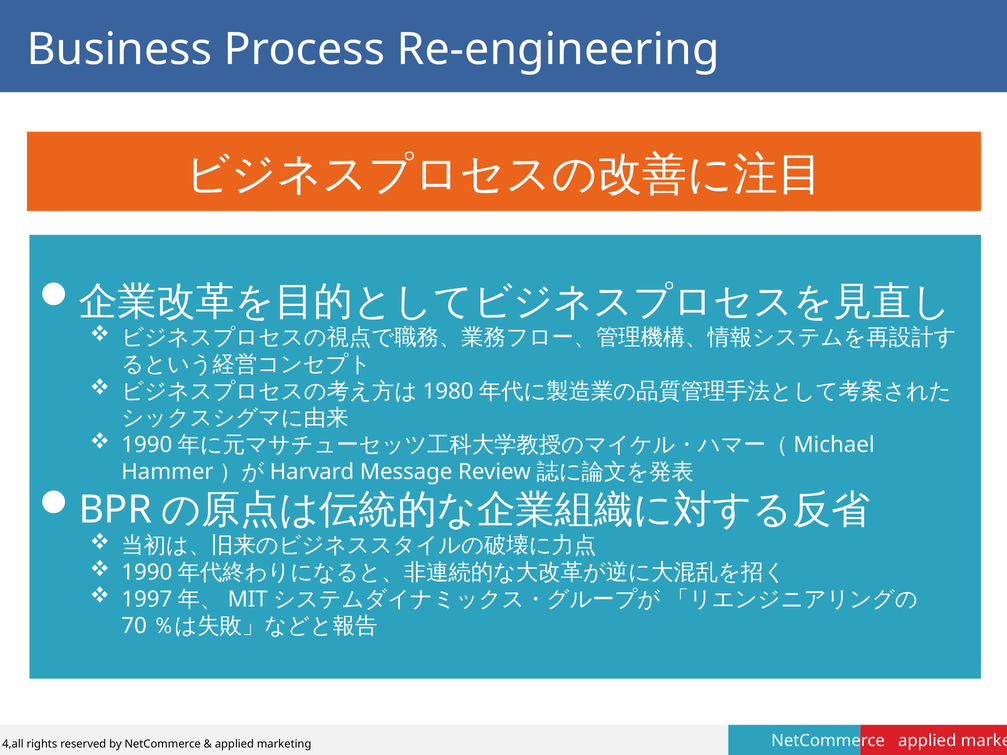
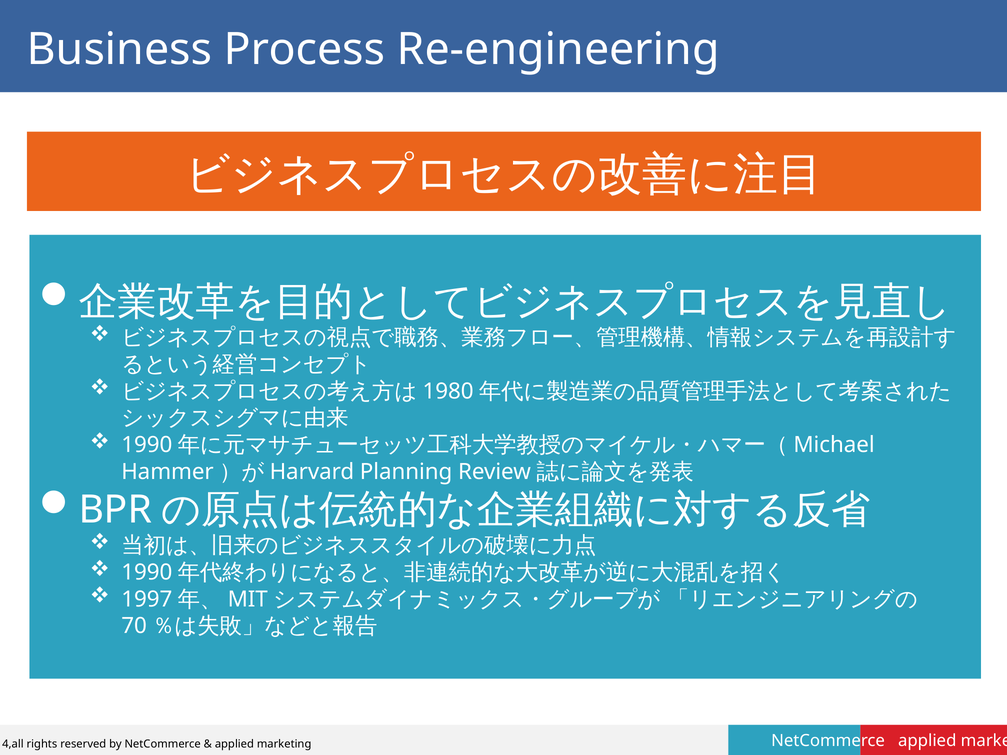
Message: Message -> Planning
